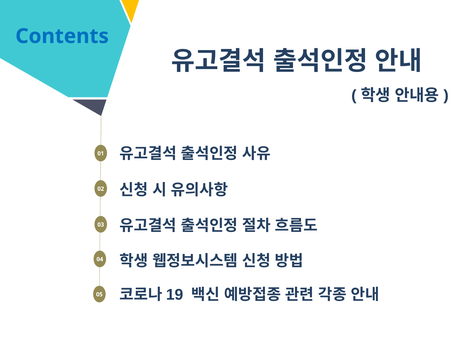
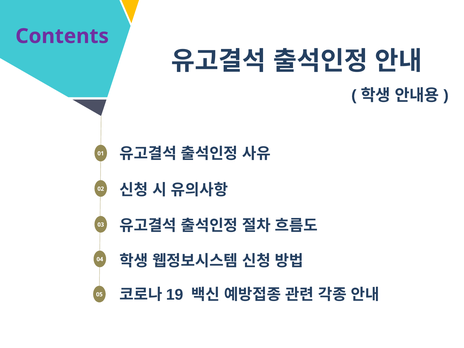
Contents colour: blue -> purple
